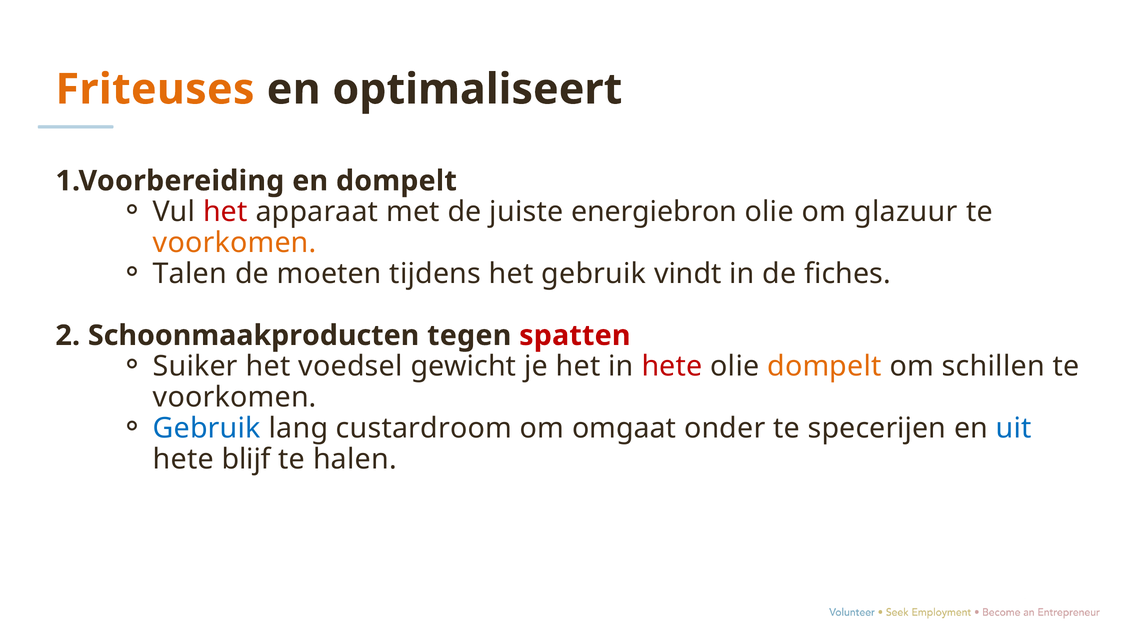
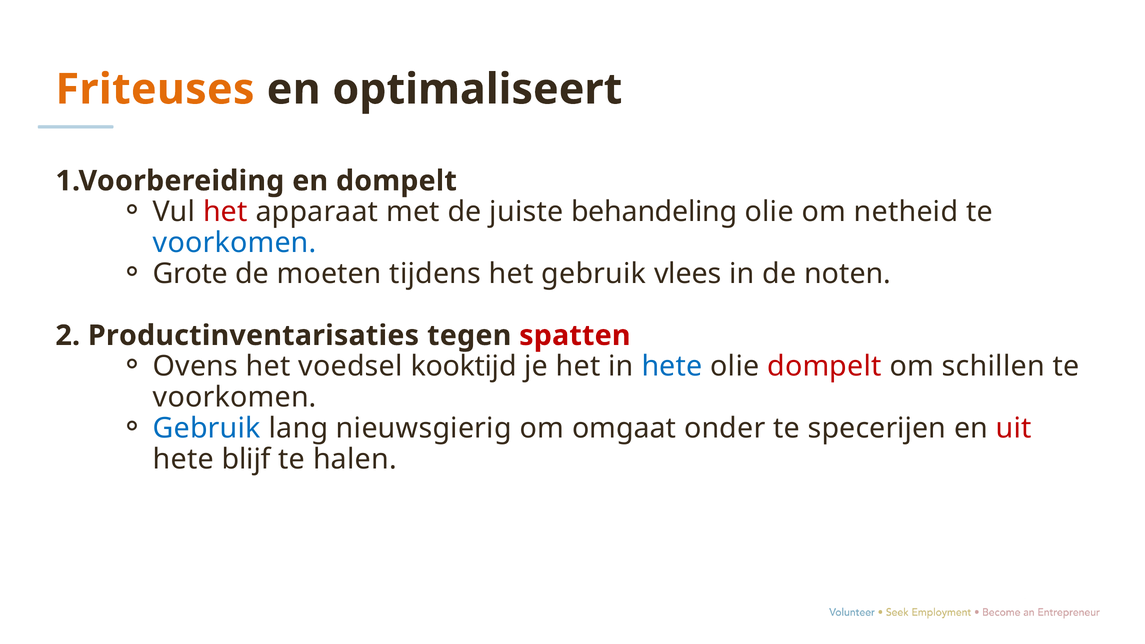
energiebron: energiebron -> behandeling
glazuur: glazuur -> netheid
voorkomen at (235, 243) colour: orange -> blue
Talen: Talen -> Grote
vindt: vindt -> vlees
fiches: fiches -> noten
Schoonmaakproducten: Schoonmaakproducten -> Productinventarisaties
Suiker: Suiker -> Ovens
gewicht: gewicht -> kooktijd
hete at (672, 366) colour: red -> blue
dompelt at (824, 366) colour: orange -> red
custardroom: custardroom -> nieuwsgierig
uit colour: blue -> red
